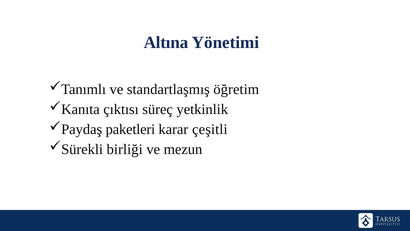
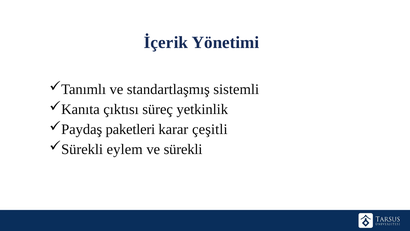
Altına: Altına -> İçerik
öğretim: öğretim -> sistemli
birliği: birliği -> eylem
mezun: mezun -> sürekli
